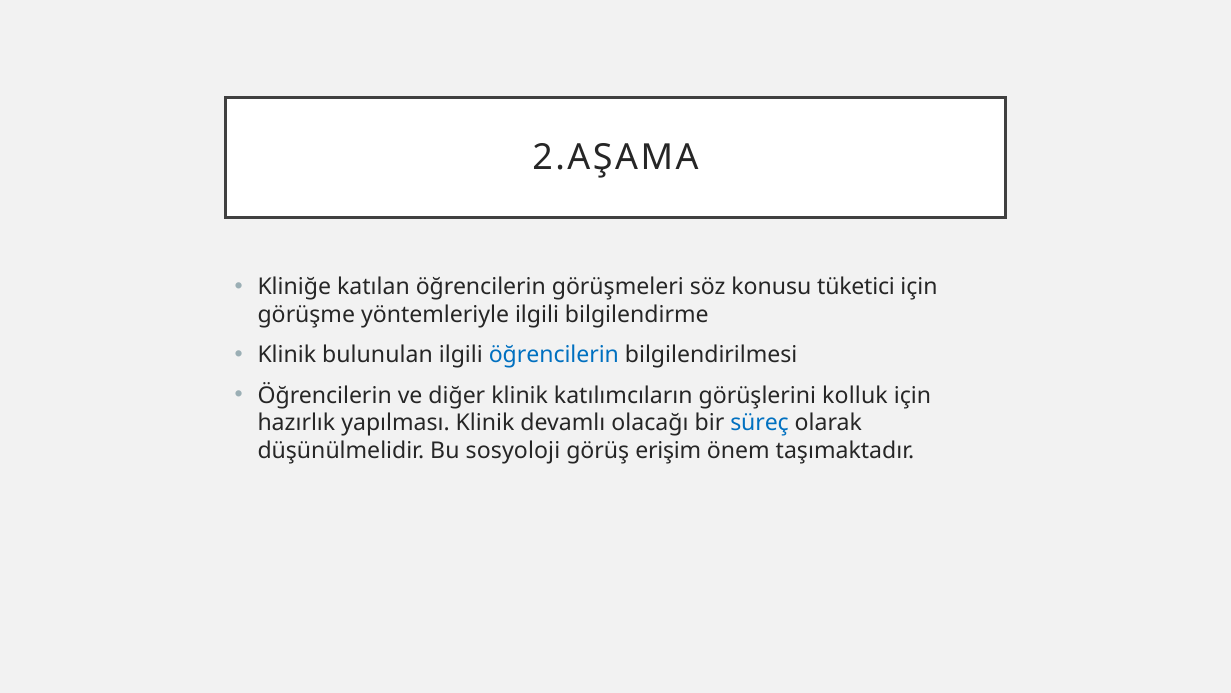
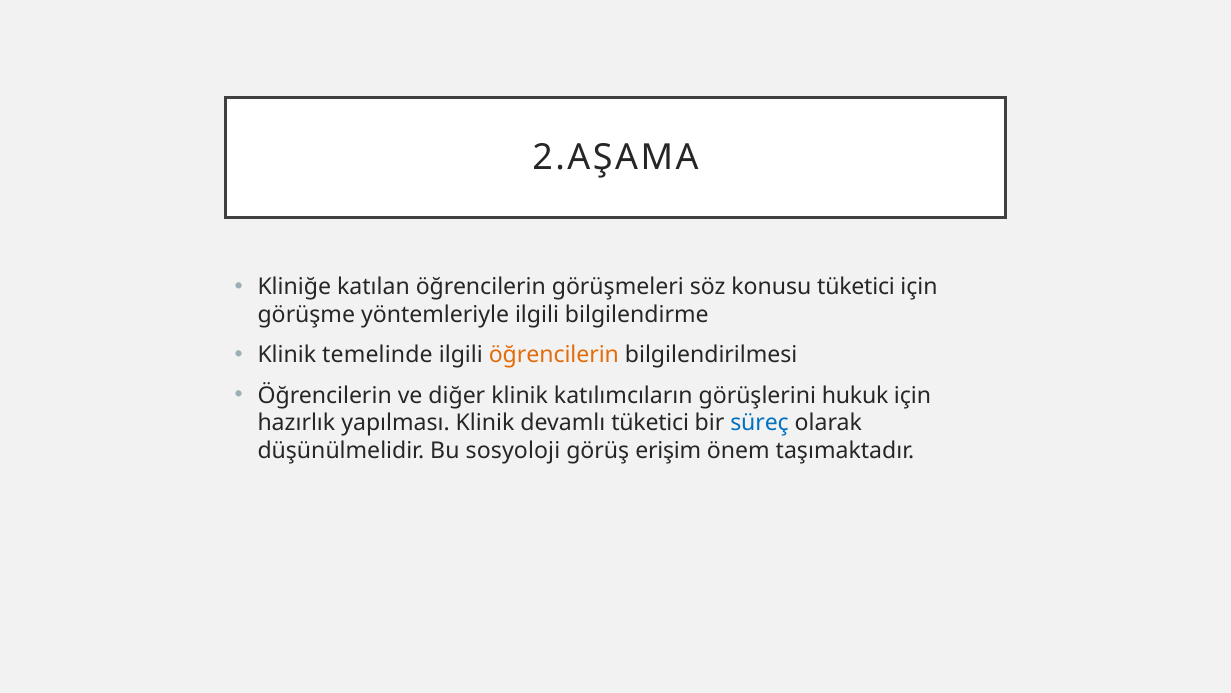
bulunulan: bulunulan -> temelinde
öğrencilerin at (554, 355) colour: blue -> orange
kolluk: kolluk -> hukuk
devamlı olacağı: olacağı -> tüketici
